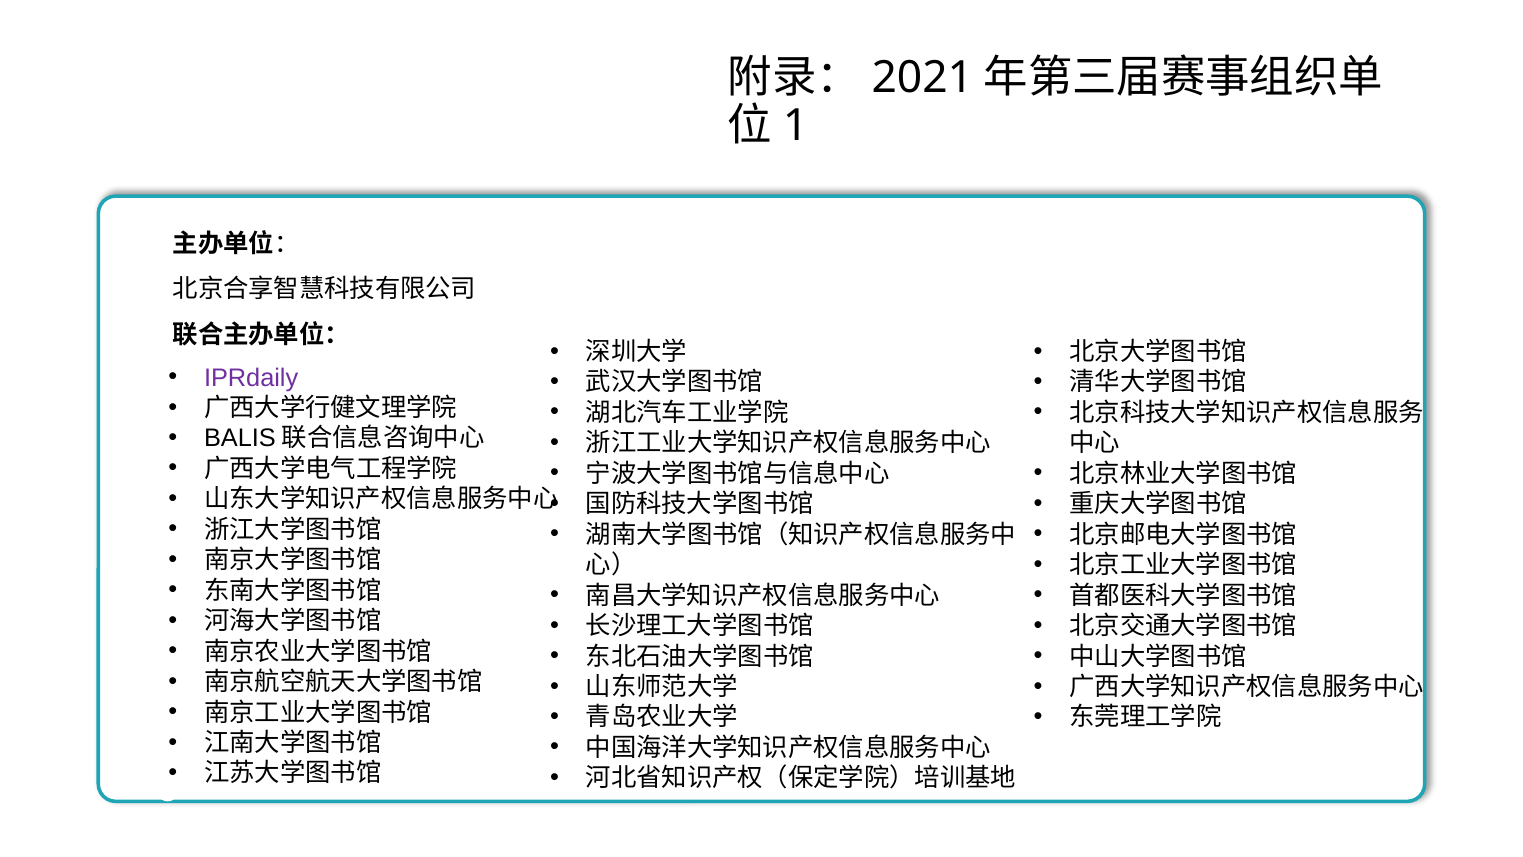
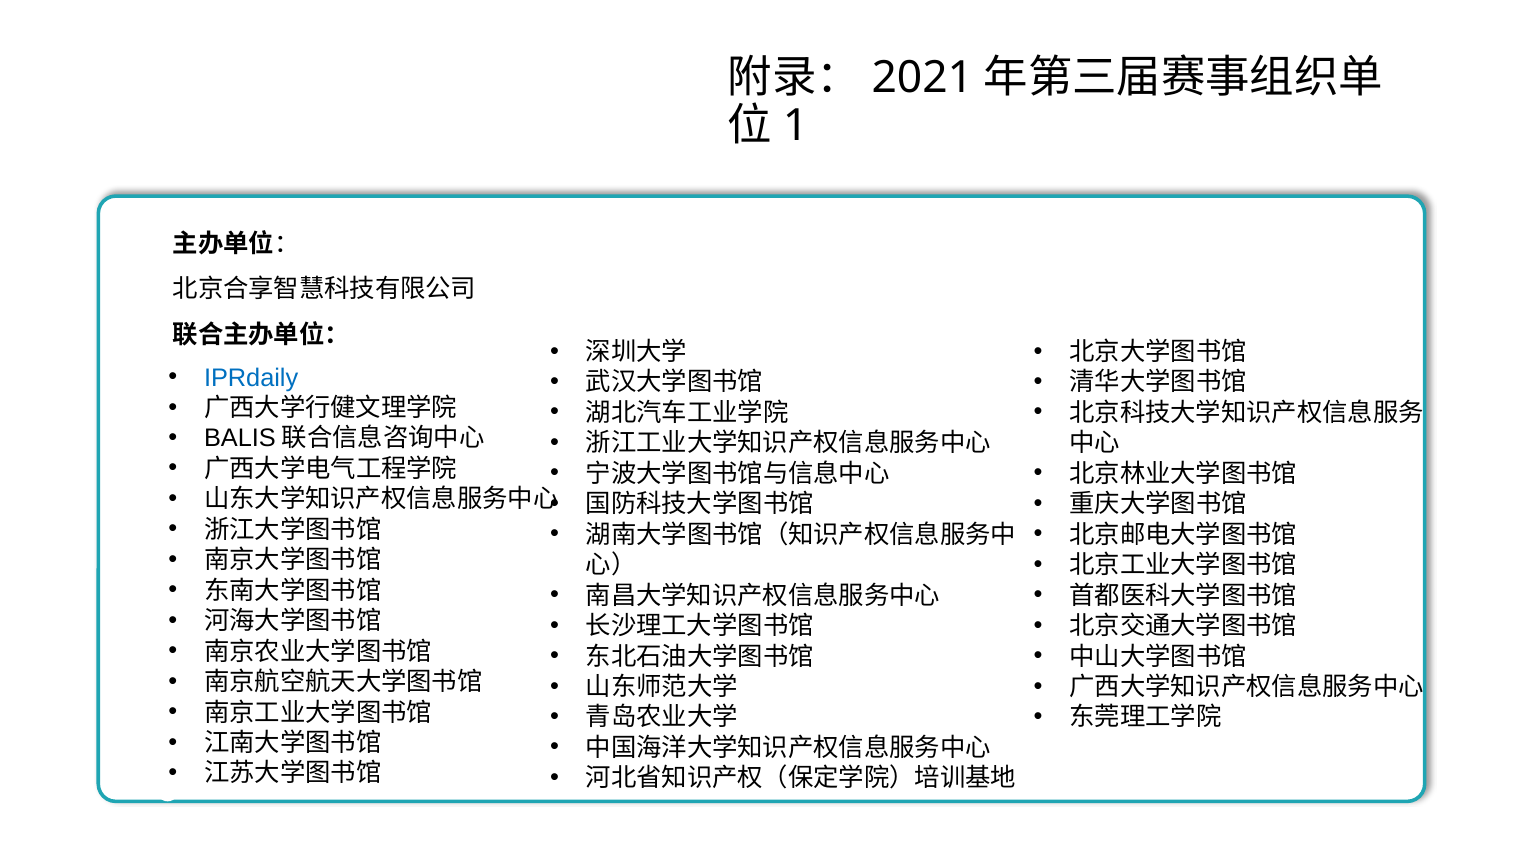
IPRdaily colour: purple -> blue
